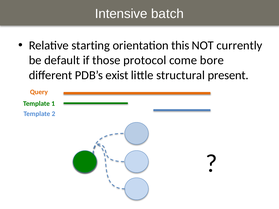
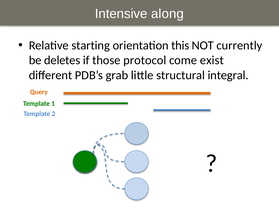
batch: batch -> along
default: default -> deletes
bore: bore -> exist
exist: exist -> grab
present: present -> integral
